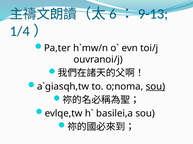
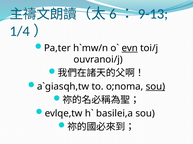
evn underline: none -> present
